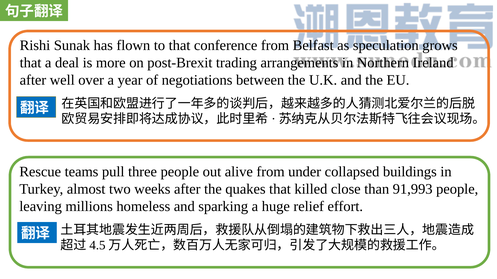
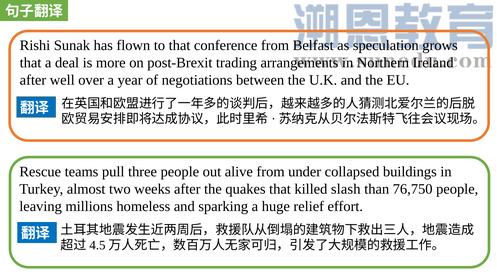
close: close -> slash
91,993: 91,993 -> 76,750
